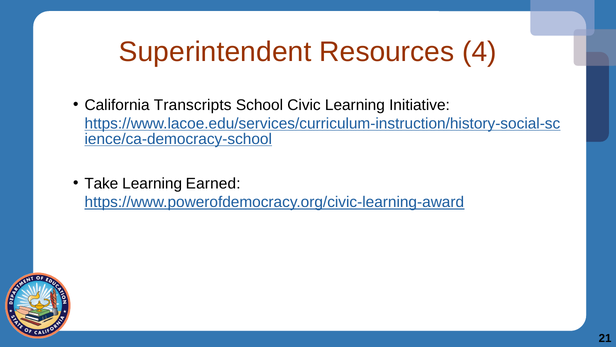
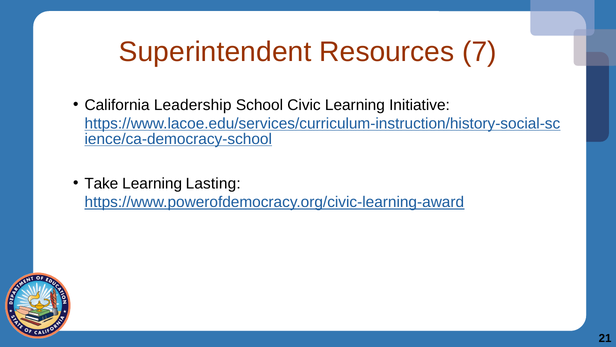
4: 4 -> 7
Transcripts: Transcripts -> Leadership
Earned: Earned -> Lasting
